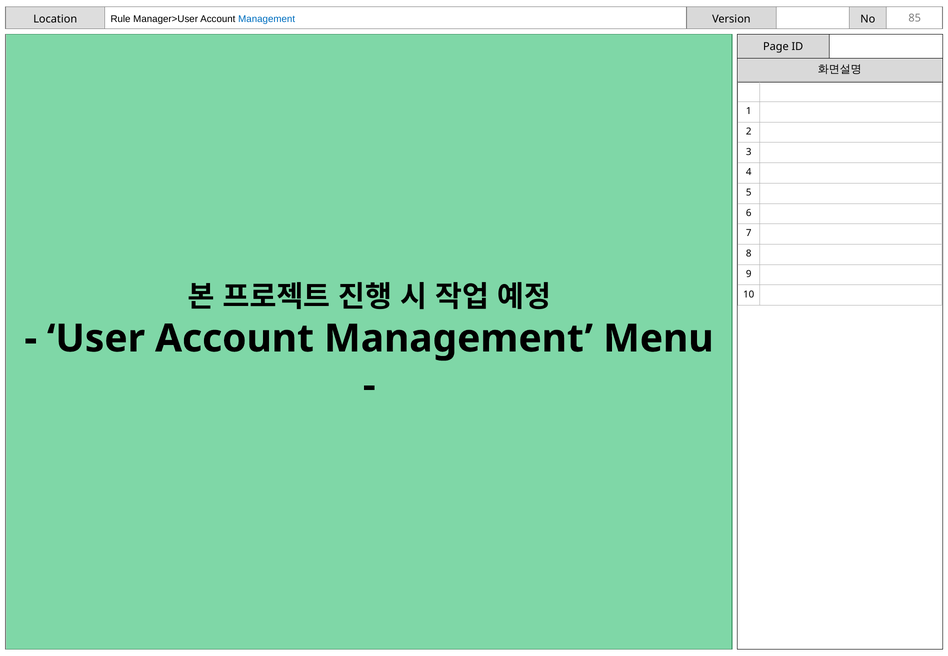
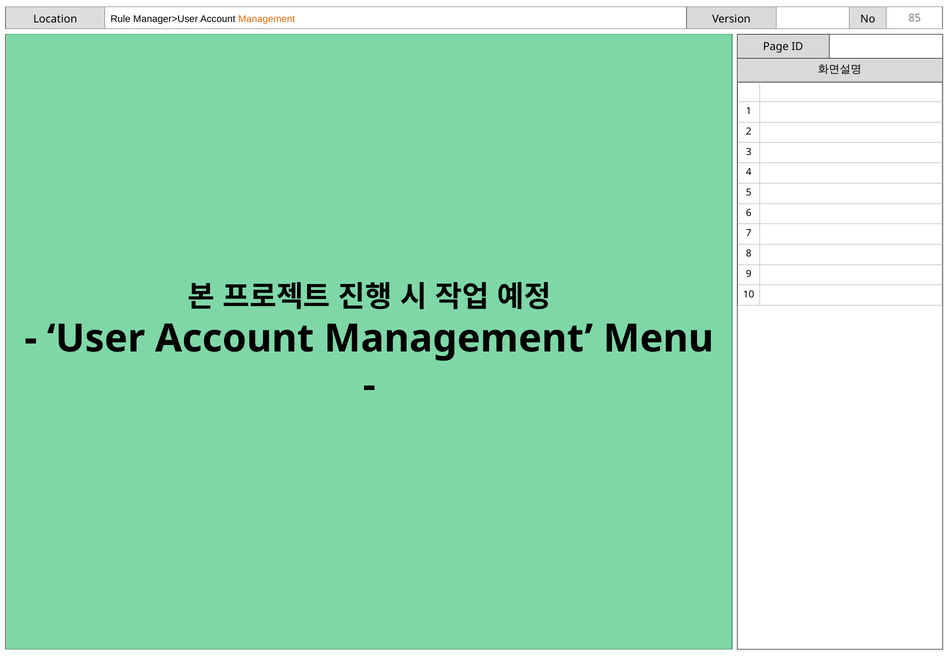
Management at (267, 19) colour: blue -> orange
